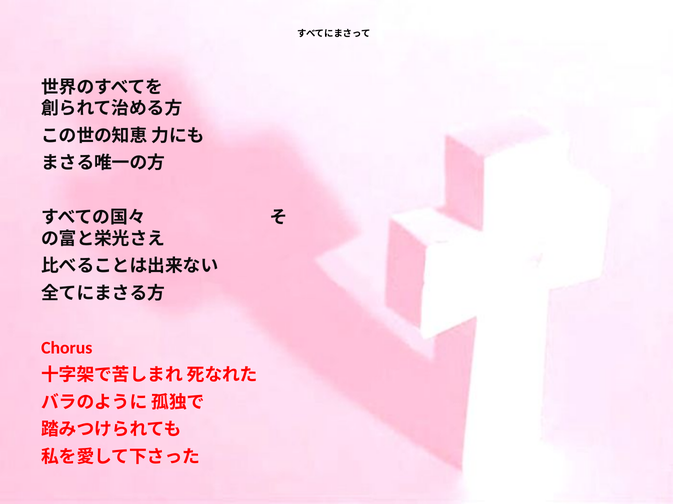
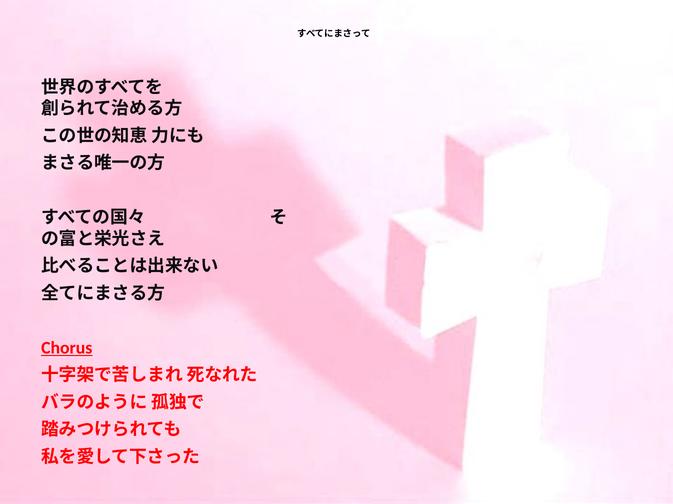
Chorus underline: none -> present
